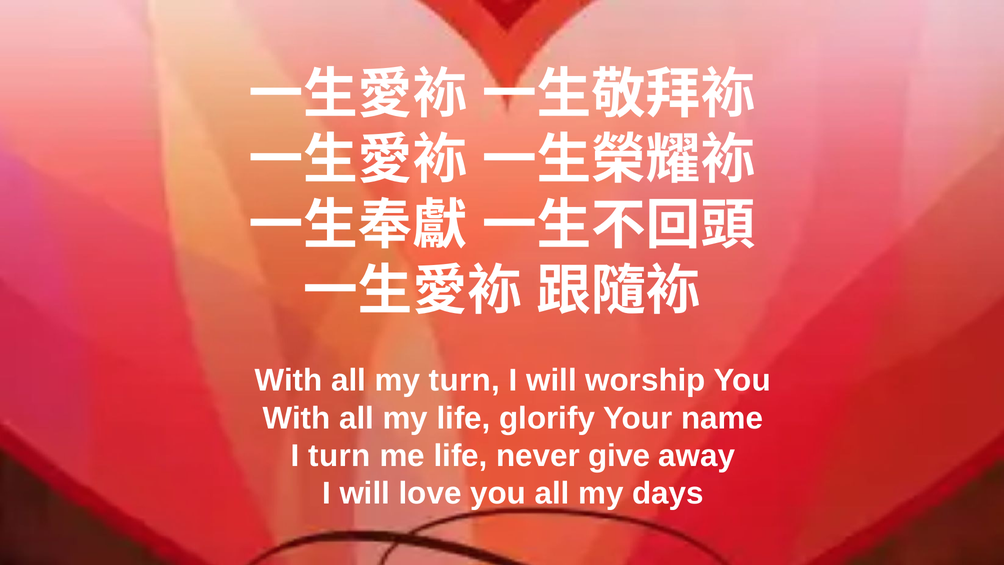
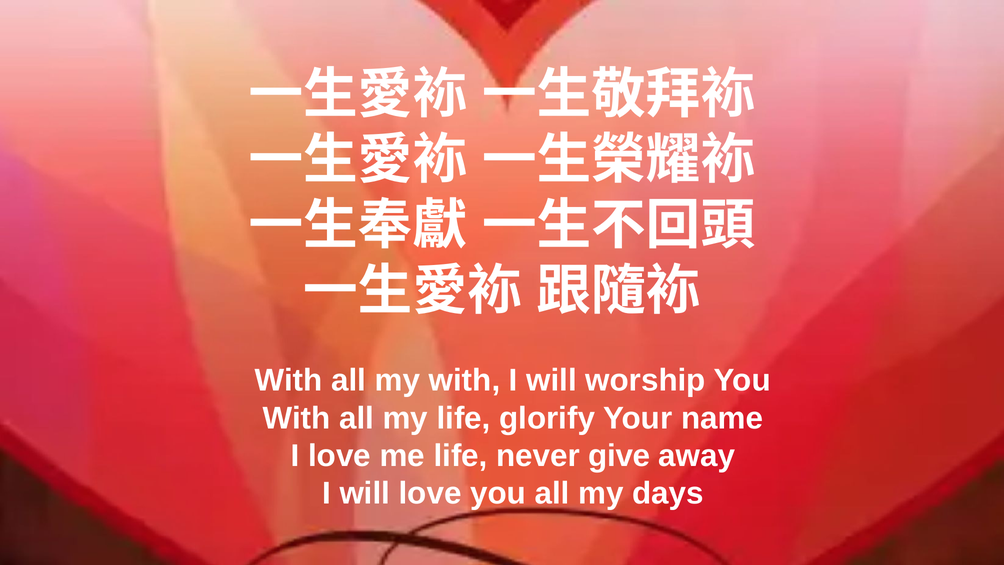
my turn: turn -> with
I turn: turn -> love
